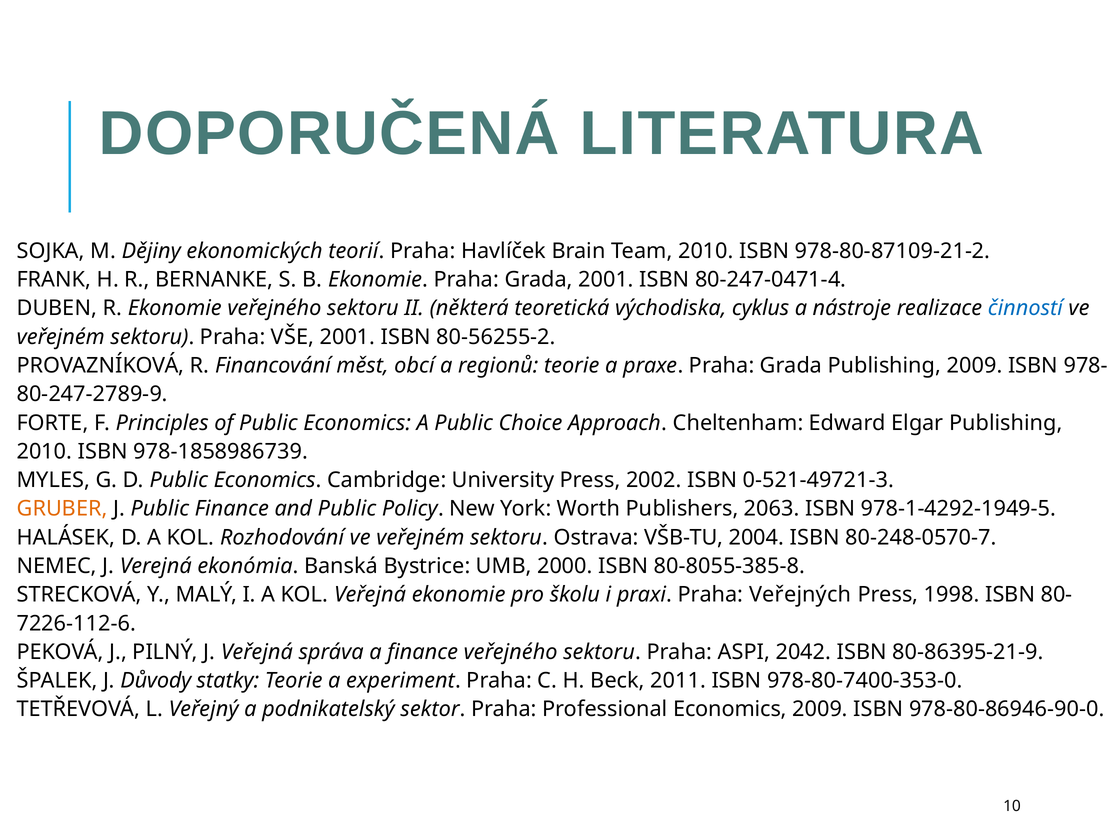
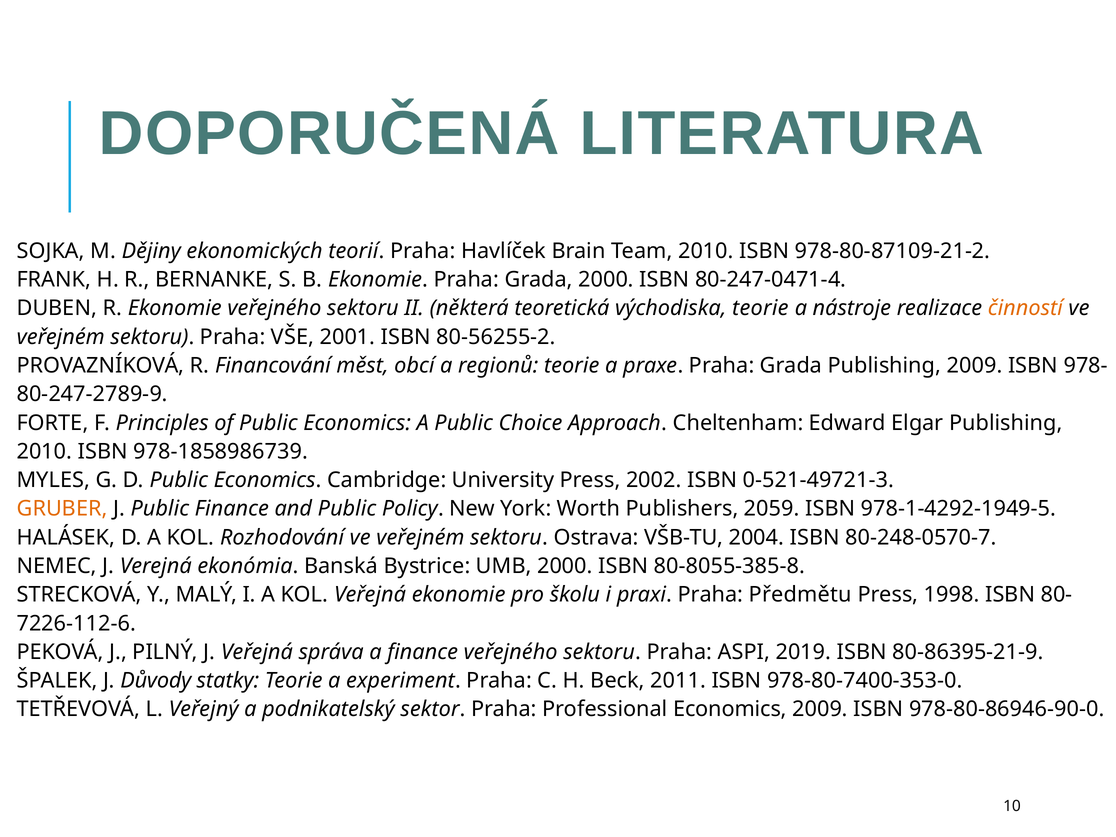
Grada 2001: 2001 -> 2000
východiska cyklus: cyklus -> teorie
činností colour: blue -> orange
2063: 2063 -> 2059
Veřejných: Veřejných -> Předmětu
2042: 2042 -> 2019
